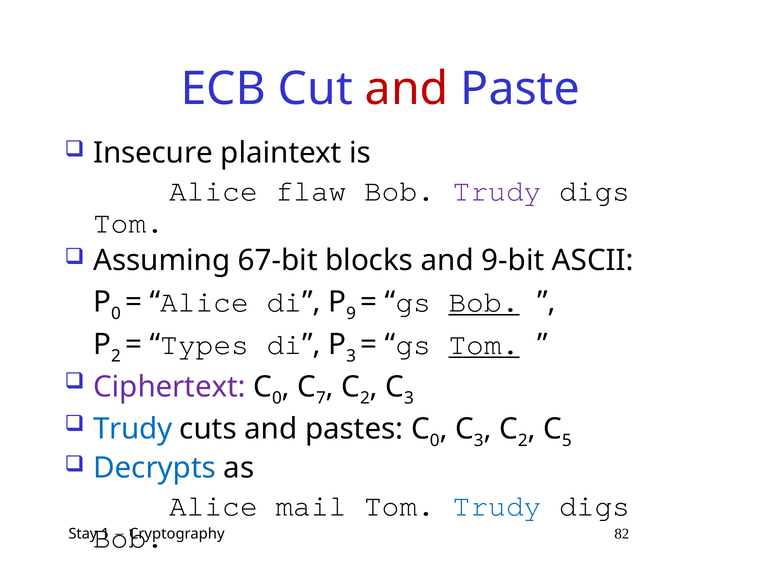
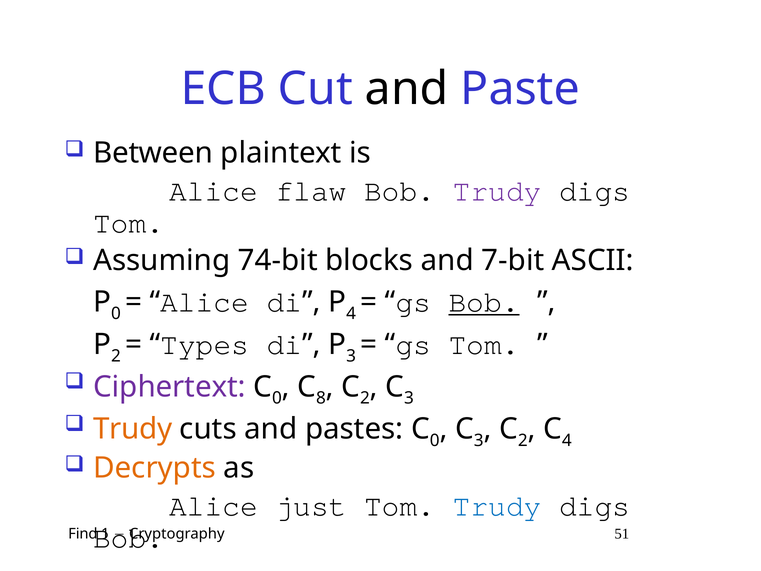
and at (407, 89) colour: red -> black
Insecure: Insecure -> Between
67-bit: 67-bit -> 74-bit
9-bit: 9-bit -> 7-bit
9 at (351, 313): 9 -> 4
Tom at (484, 344) underline: present -> none
7: 7 -> 8
Trudy at (133, 429) colour: blue -> orange
5 at (567, 440): 5 -> 4
Decrypts colour: blue -> orange
mail: mail -> just
Stay: Stay -> Find
82: 82 -> 51
